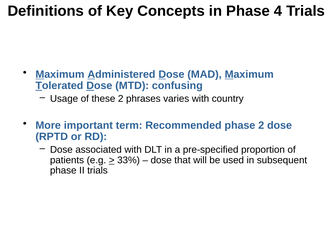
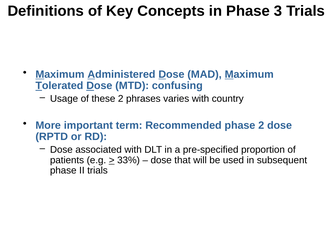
4: 4 -> 3
